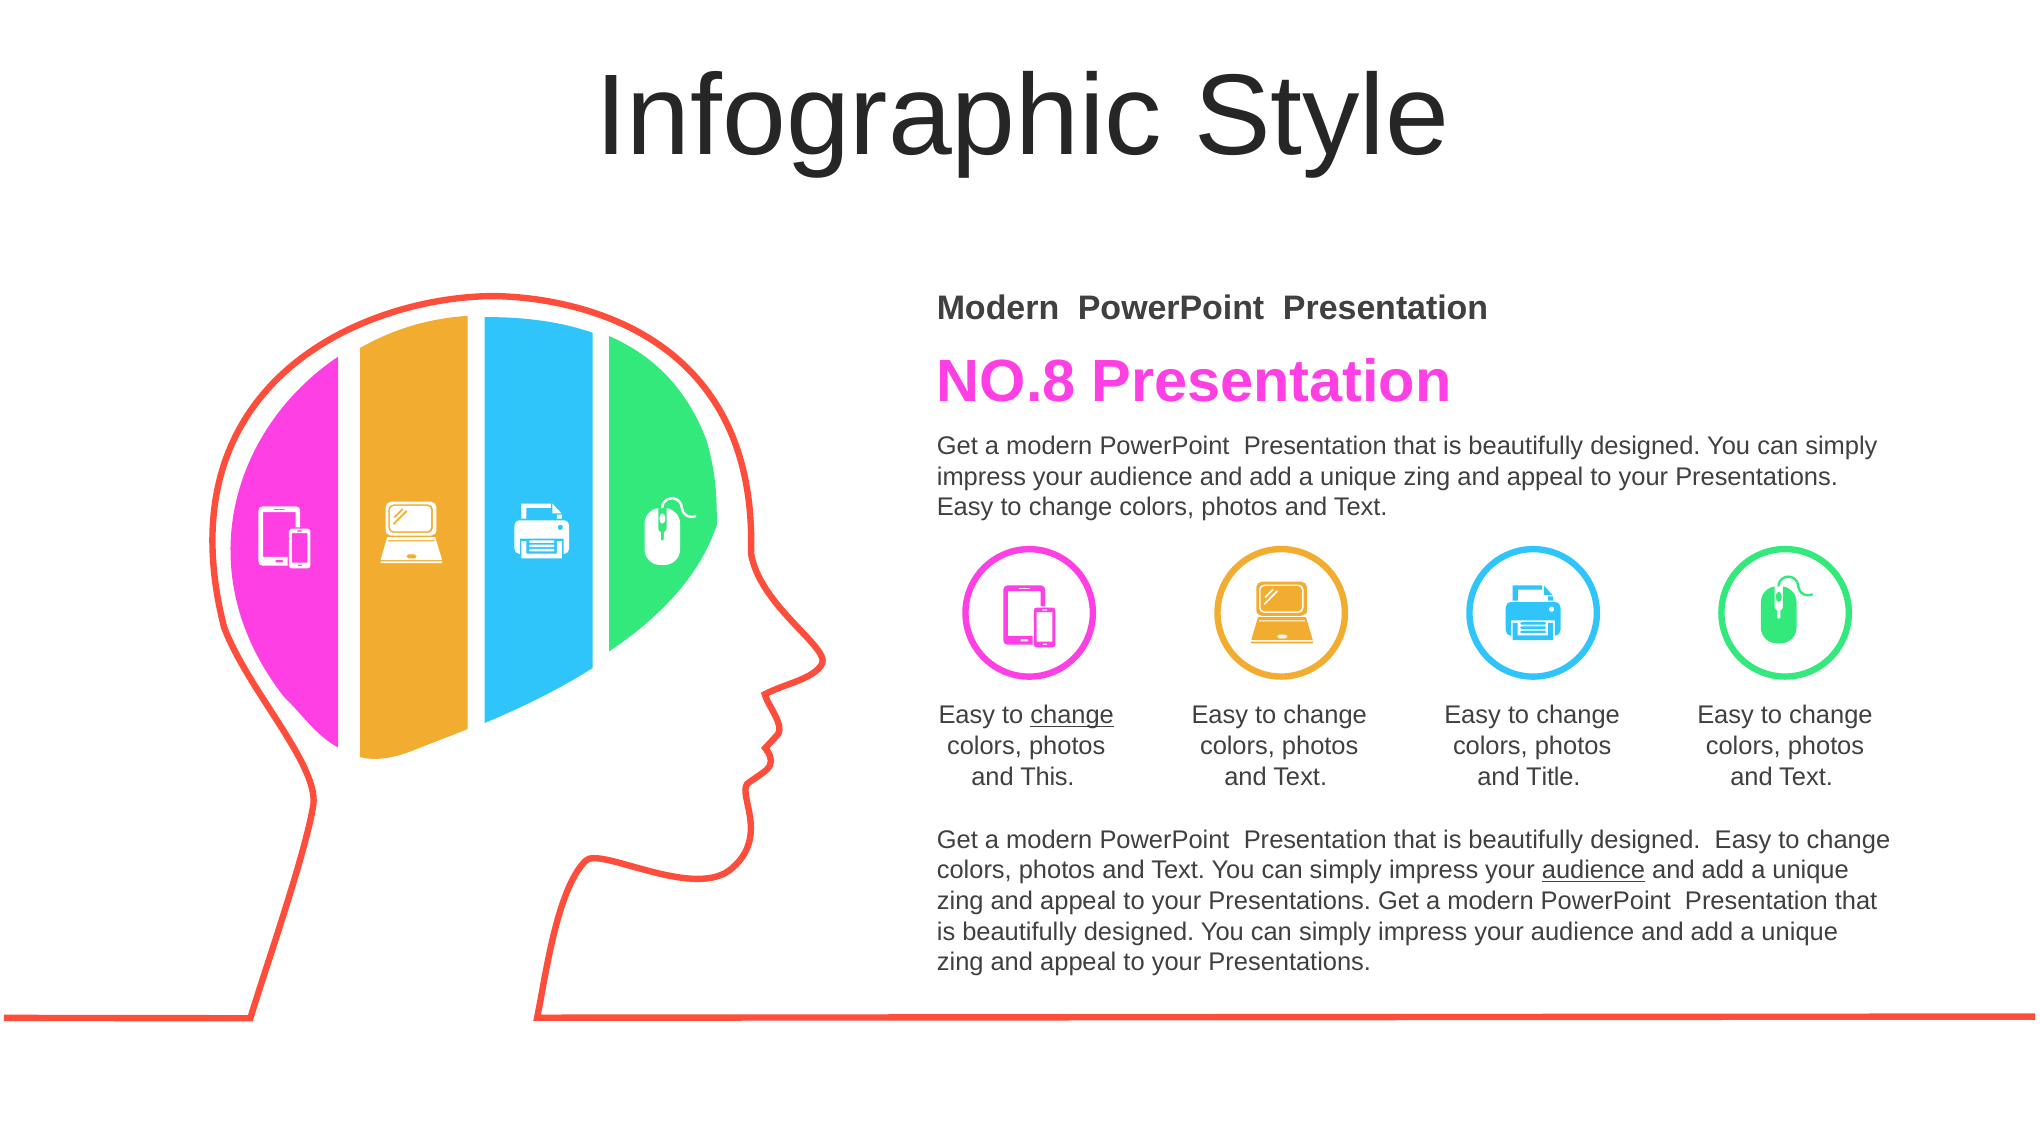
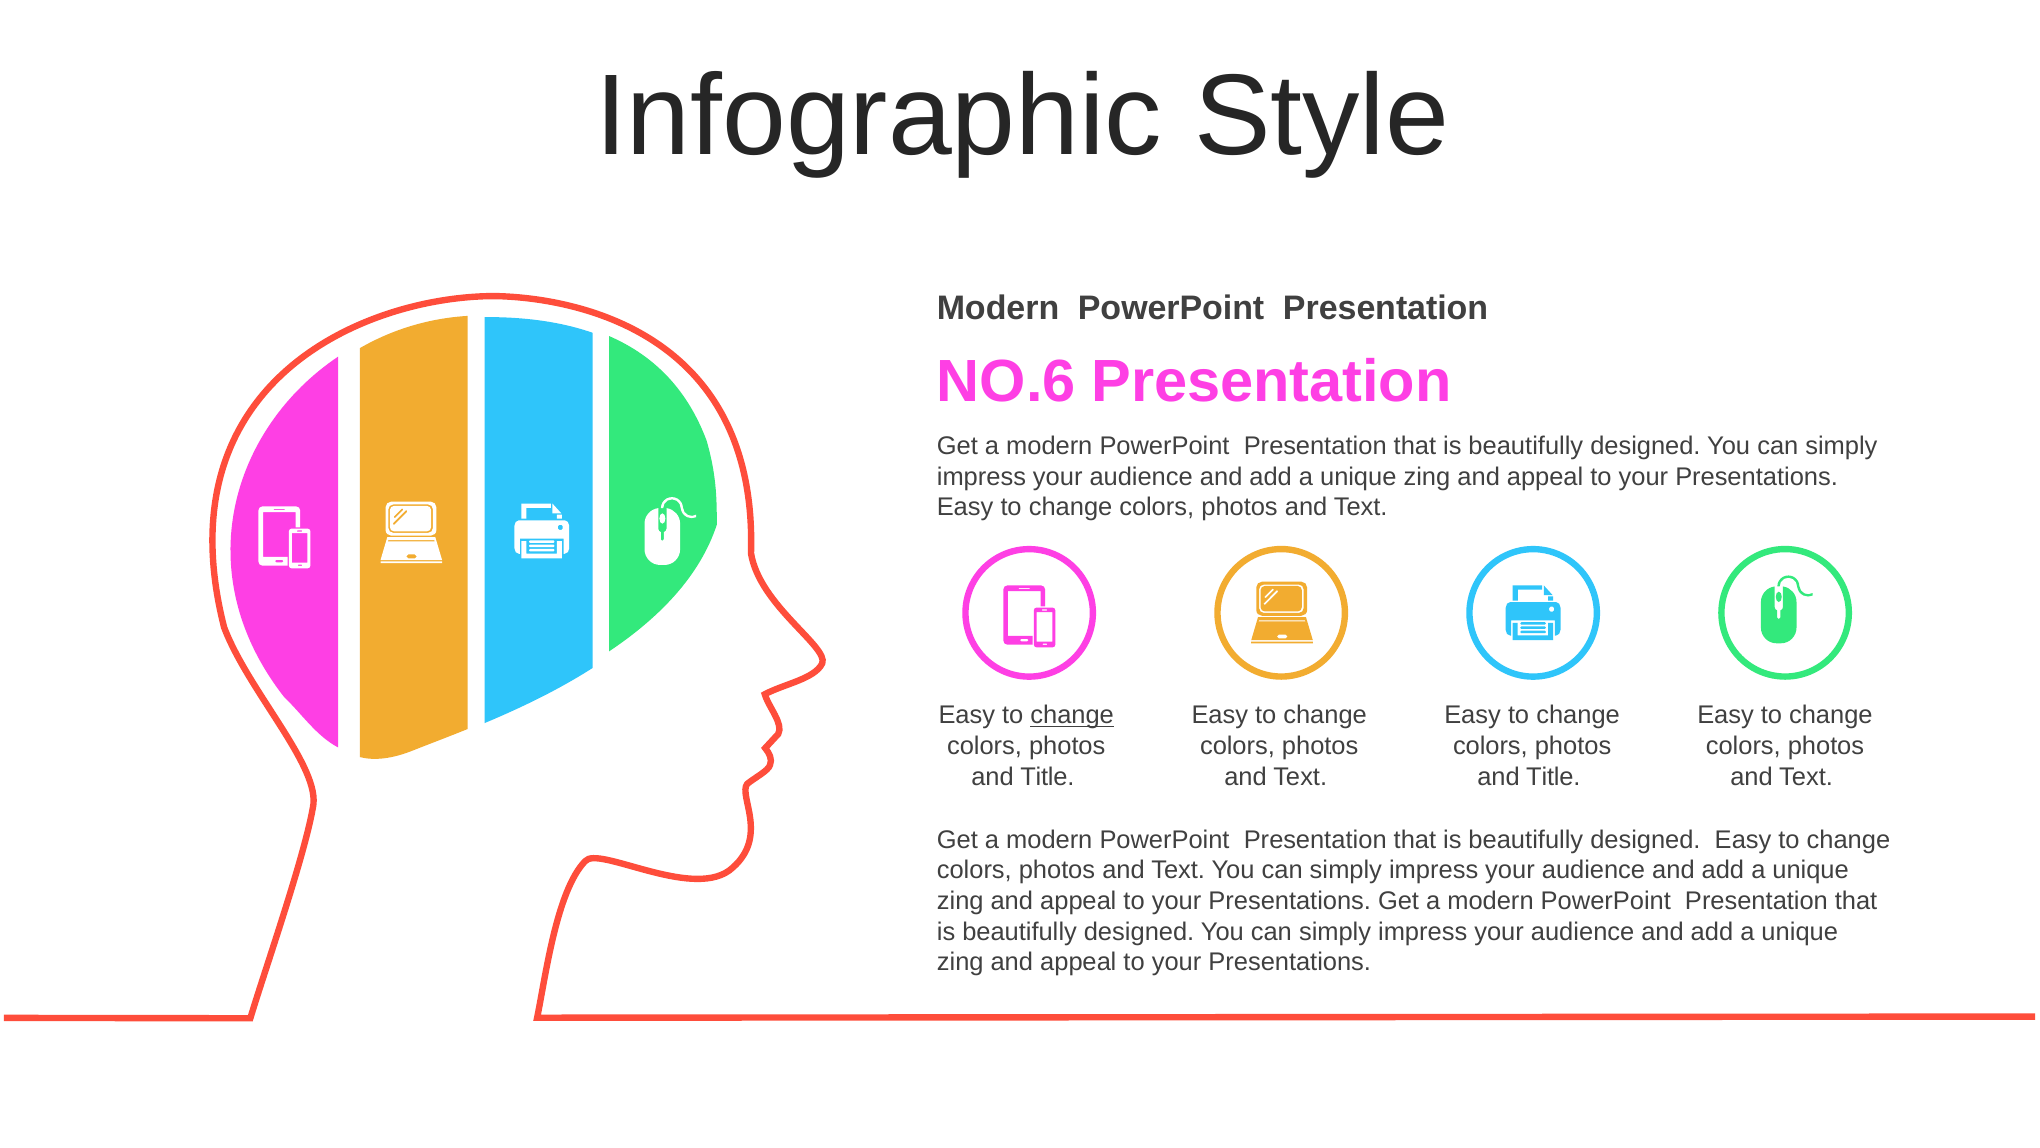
NO.8: NO.8 -> NO.6
This at (1047, 776): This -> Title
audience at (1593, 870) underline: present -> none
